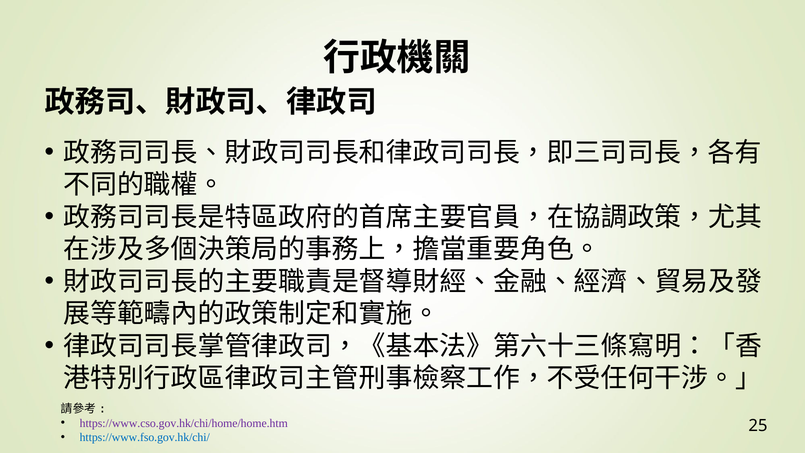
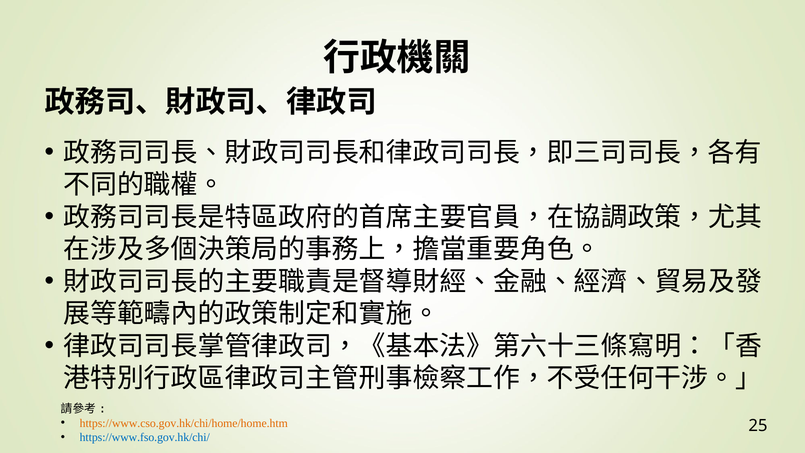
https://www.cso.gov.hk/chi/home/home.htm colour: purple -> orange
